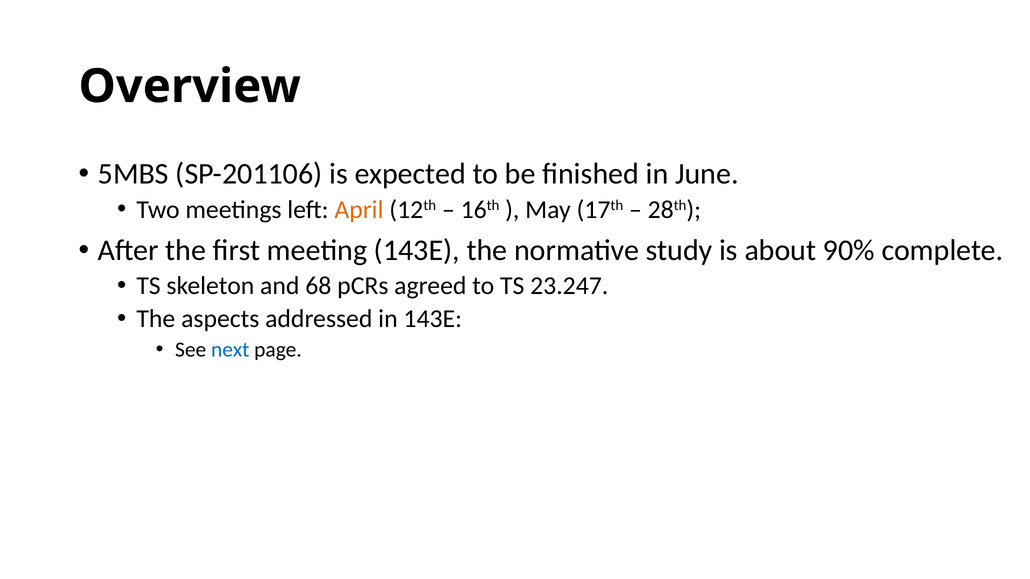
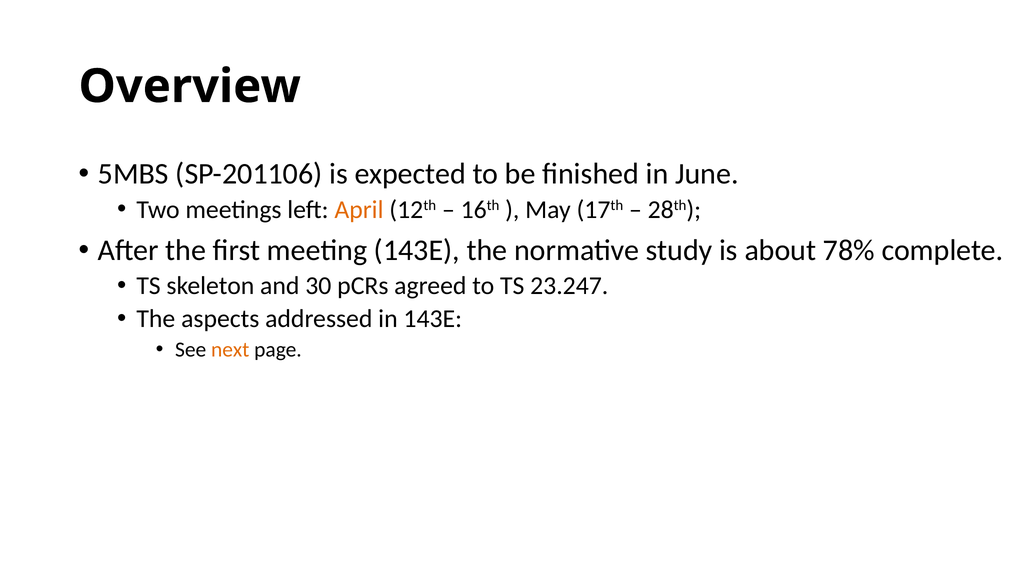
90%: 90% -> 78%
68: 68 -> 30
next colour: blue -> orange
